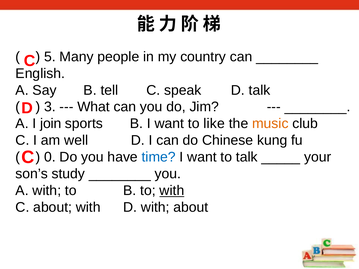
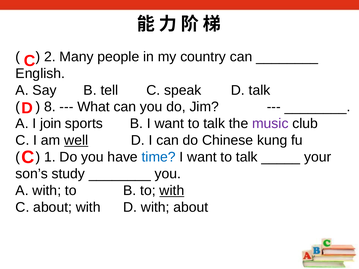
5: 5 -> 2
3: 3 -> 8
like at (214, 124): like -> talk
music colour: orange -> purple
well underline: none -> present
0: 0 -> 1
